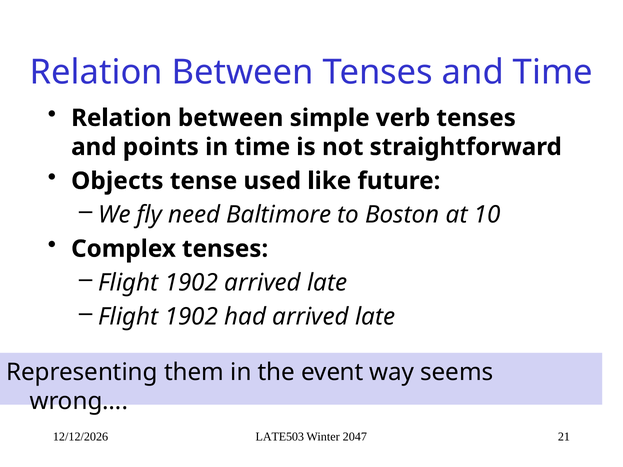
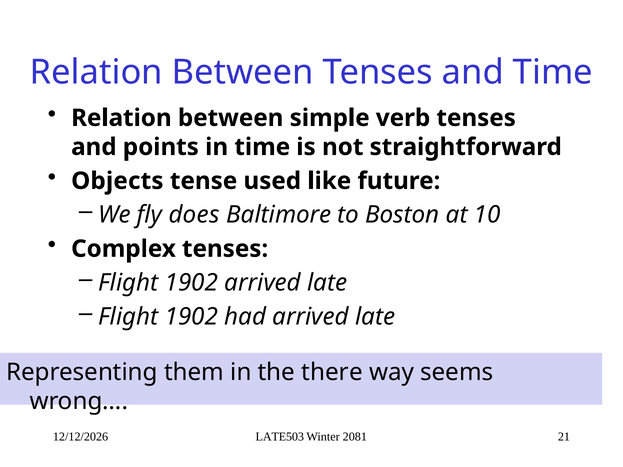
need: need -> does
event: event -> there
2047: 2047 -> 2081
